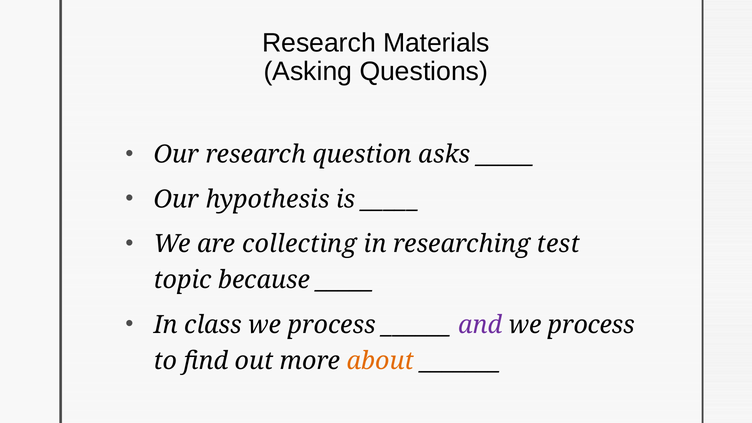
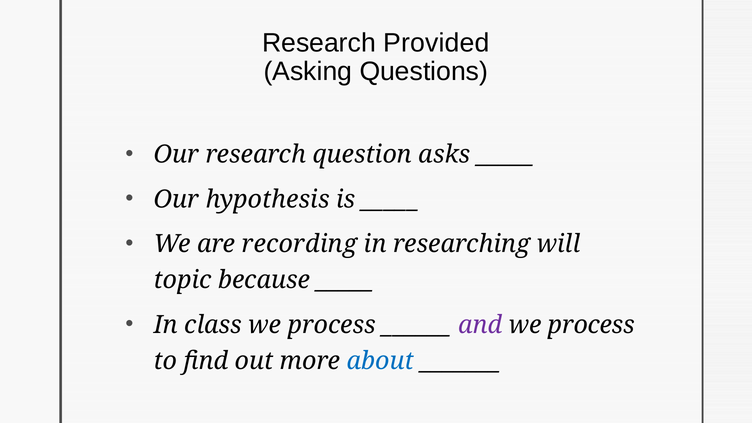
Materials: Materials -> Provided
collecting: collecting -> recording
test: test -> will
about colour: orange -> blue
